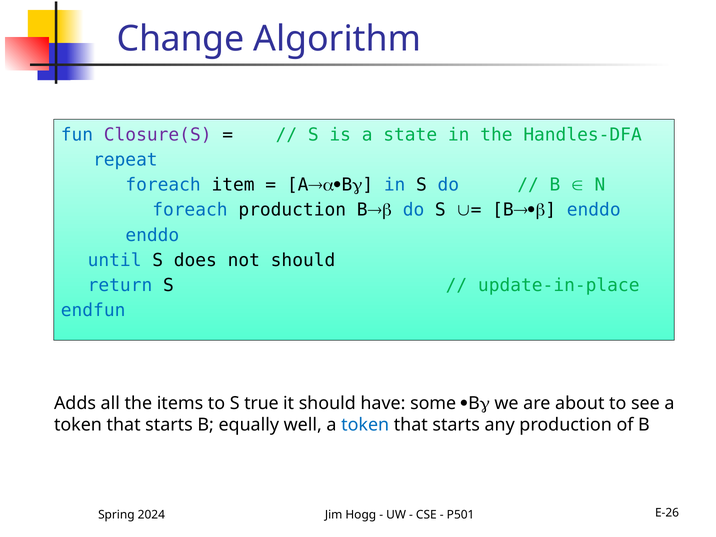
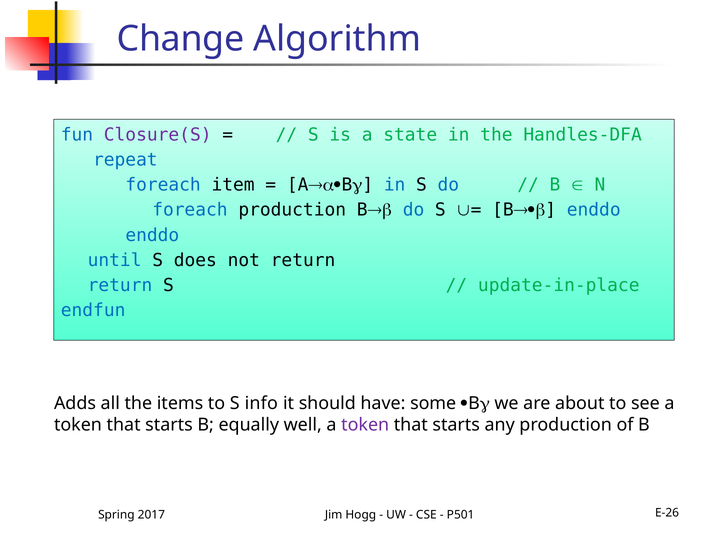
not should: should -> return
true: true -> info
token at (365, 425) colour: blue -> purple
2024: 2024 -> 2017
